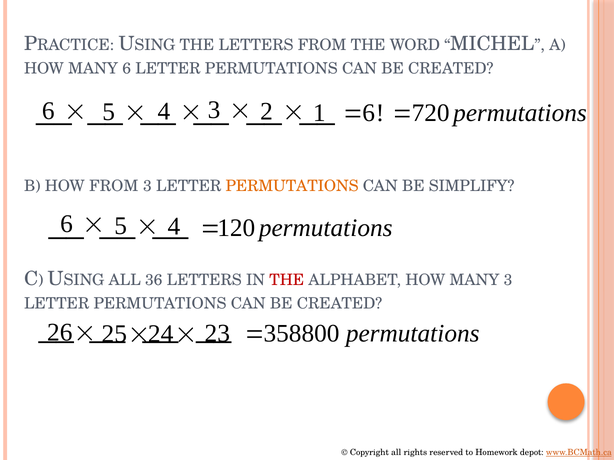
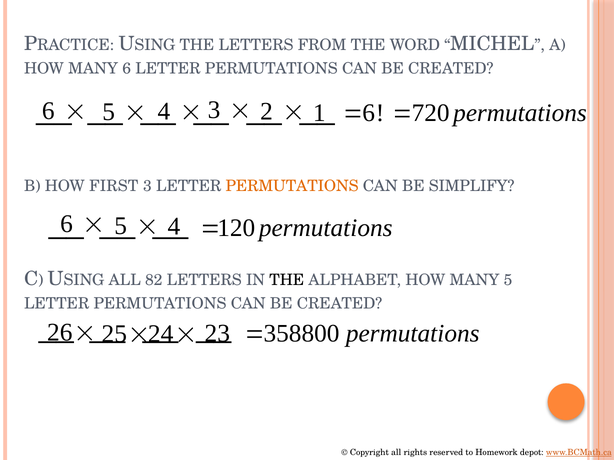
HOW FROM: FROM -> FIRST
36: 36 -> 82
THE at (287, 280) colour: red -> black
MANY 3: 3 -> 5
